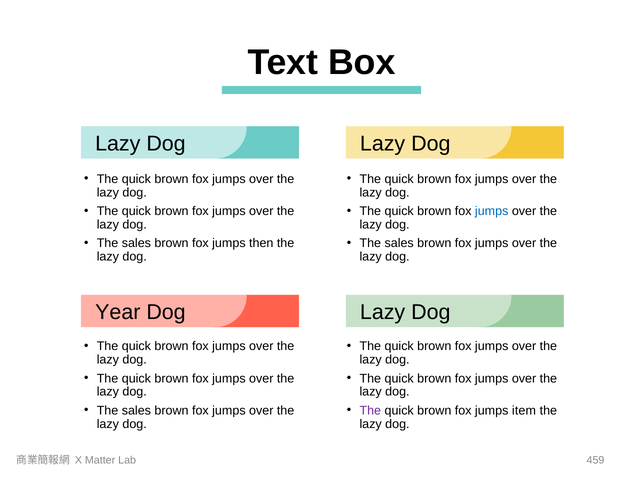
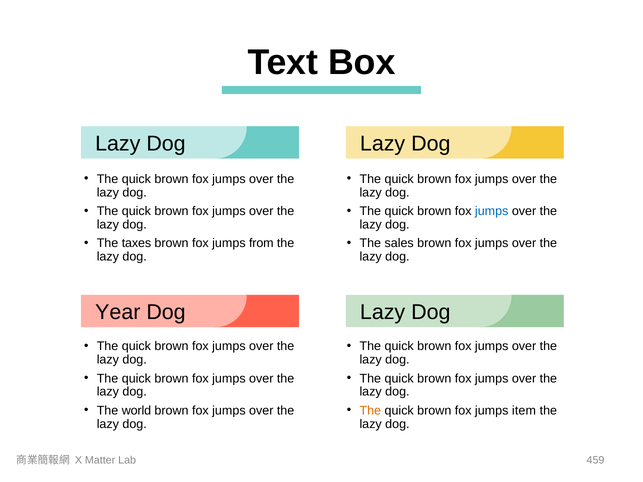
sales at (136, 243): sales -> taxes
then: then -> from
sales at (136, 411): sales -> world
The at (370, 411) colour: purple -> orange
